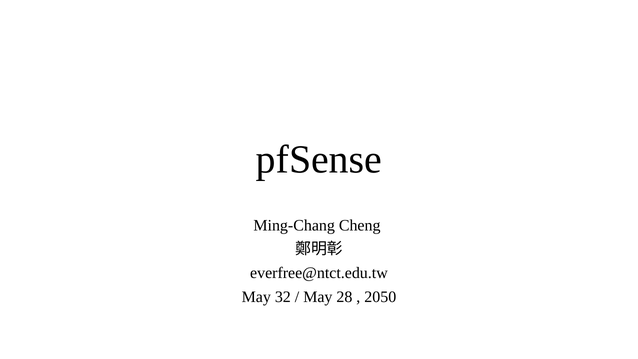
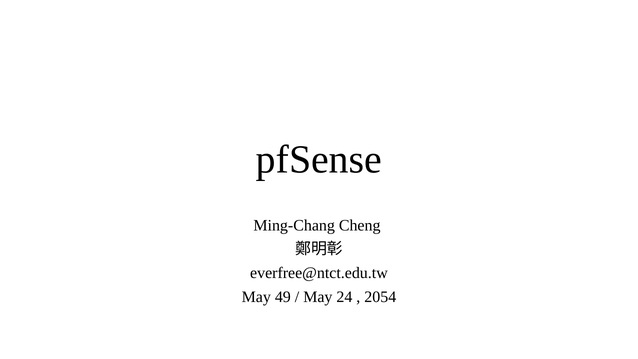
32: 32 -> 49
28: 28 -> 24
2050: 2050 -> 2054
